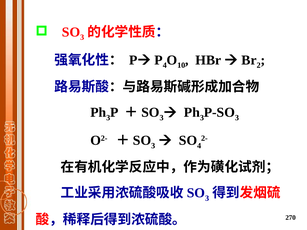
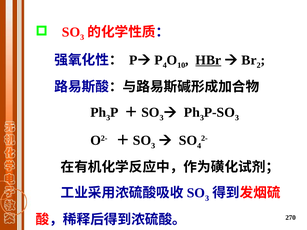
HBr underline: none -> present
